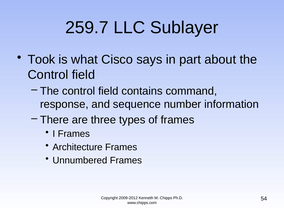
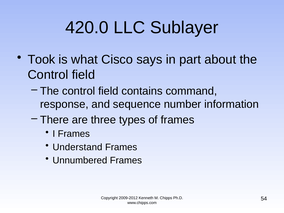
259.7: 259.7 -> 420.0
Architecture: Architecture -> Understand
